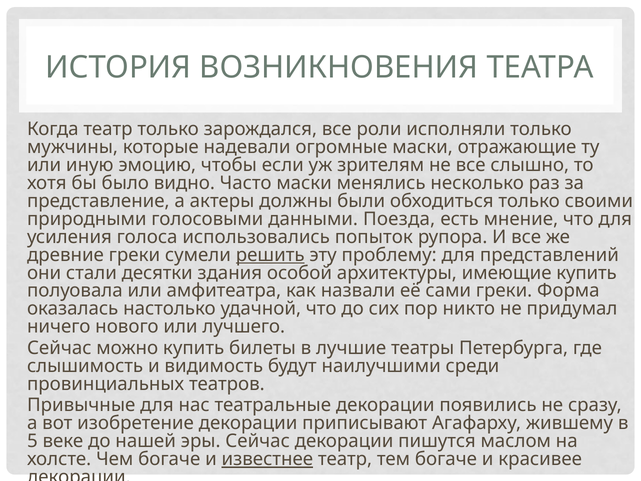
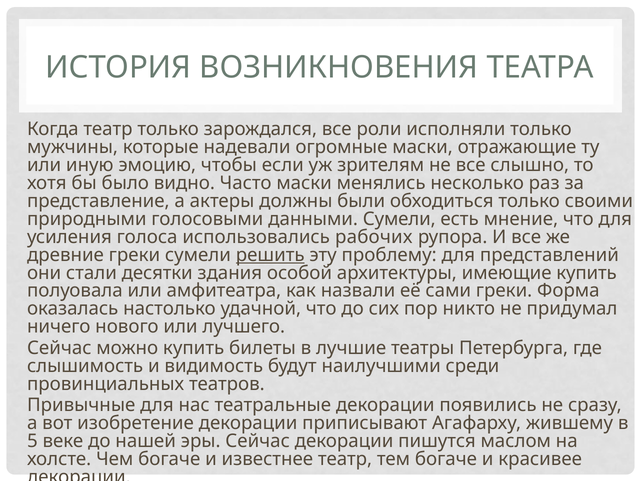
данными Поезда: Поезда -> Сумели
попыток: попыток -> рабочих
известнее underline: present -> none
